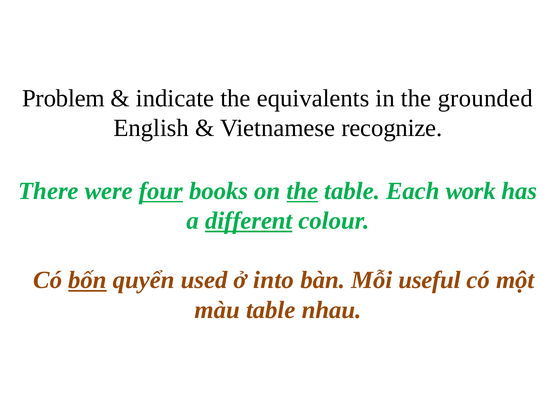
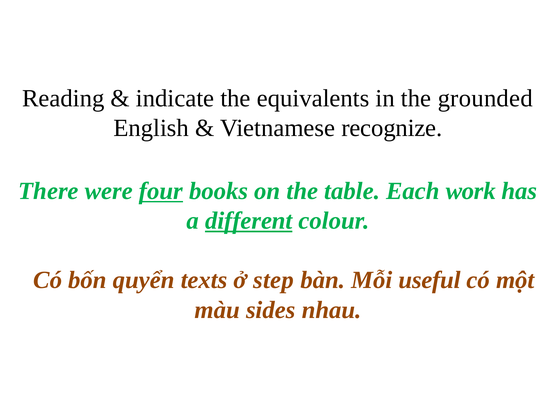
Problem: Problem -> Reading
the at (302, 191) underline: present -> none
bốn underline: present -> none
used: used -> texts
into: into -> step
màu table: table -> sides
